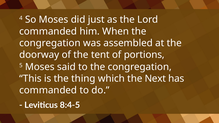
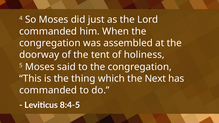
portions: portions -> holiness
